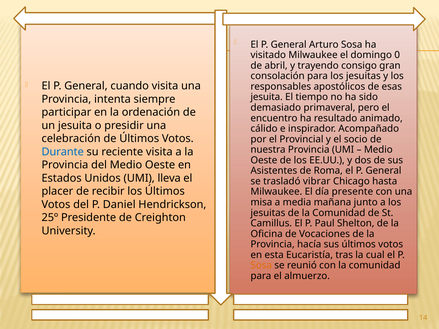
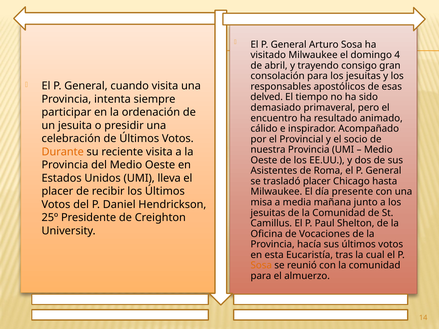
0: 0 -> 4
jesuita at (267, 97): jesuita -> delved
Durante colour: blue -> orange
trasladó vibrar: vibrar -> placer
